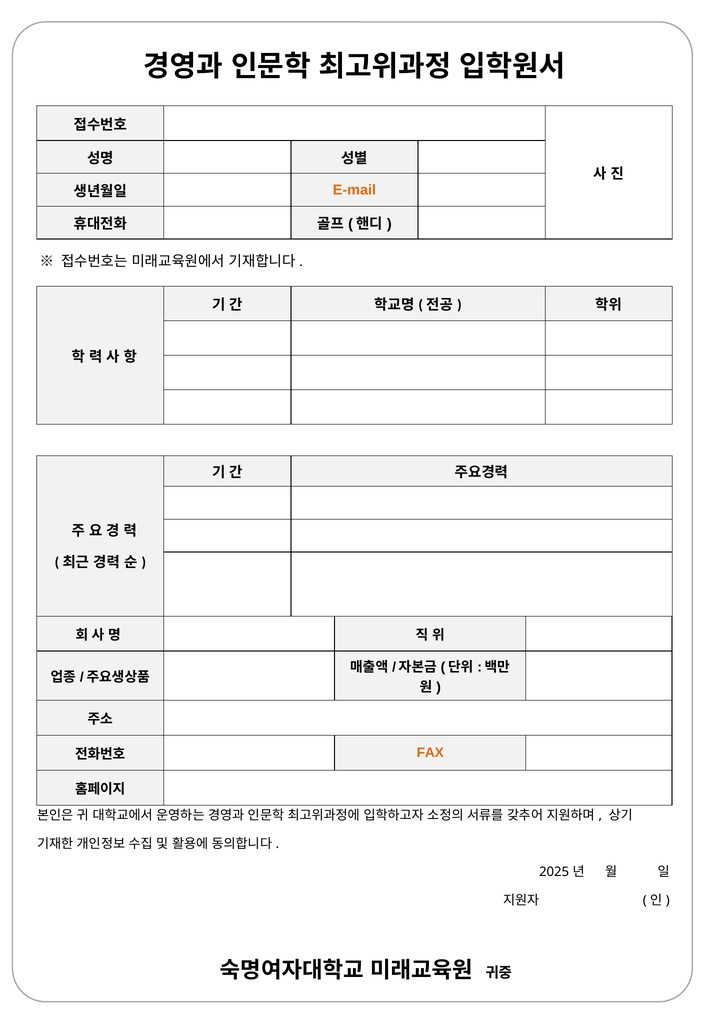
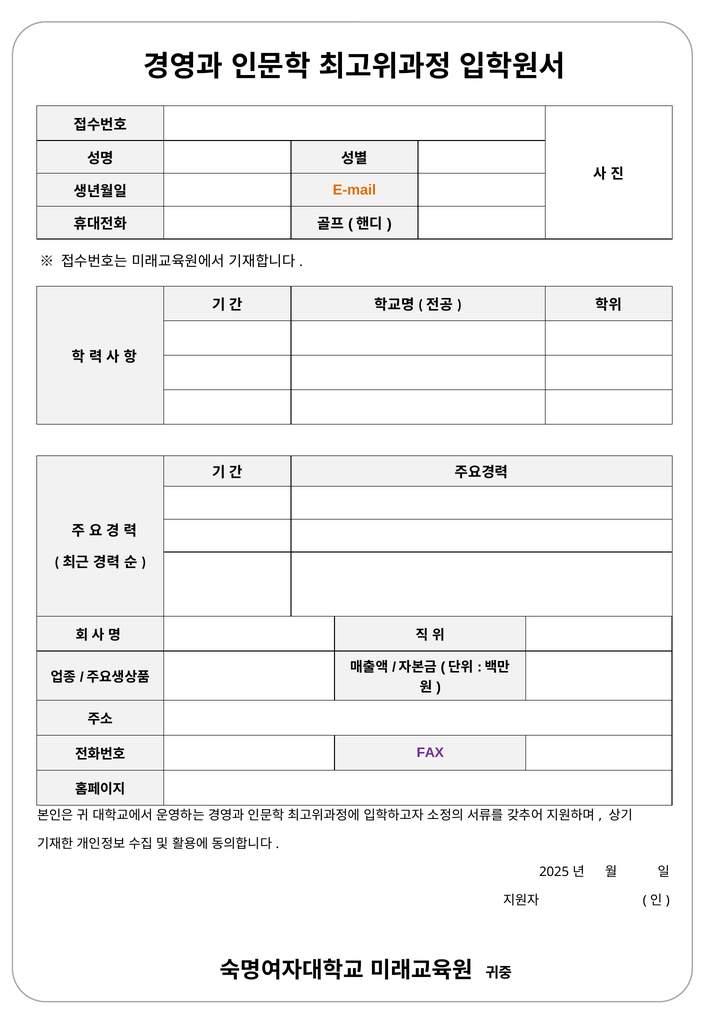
FAX colour: orange -> purple
